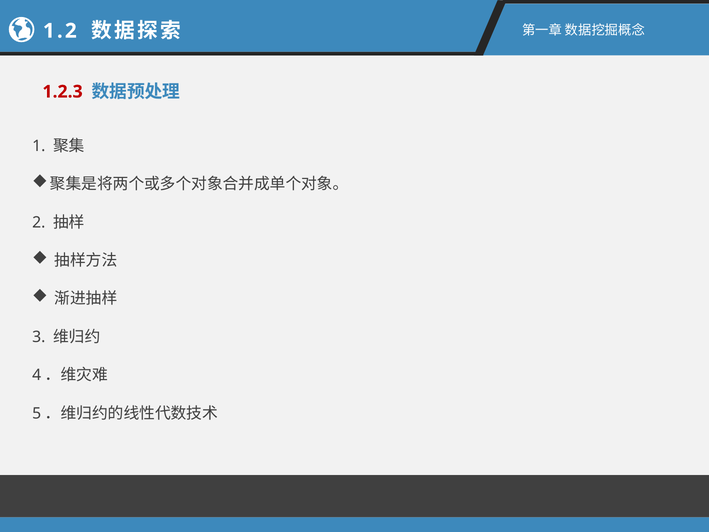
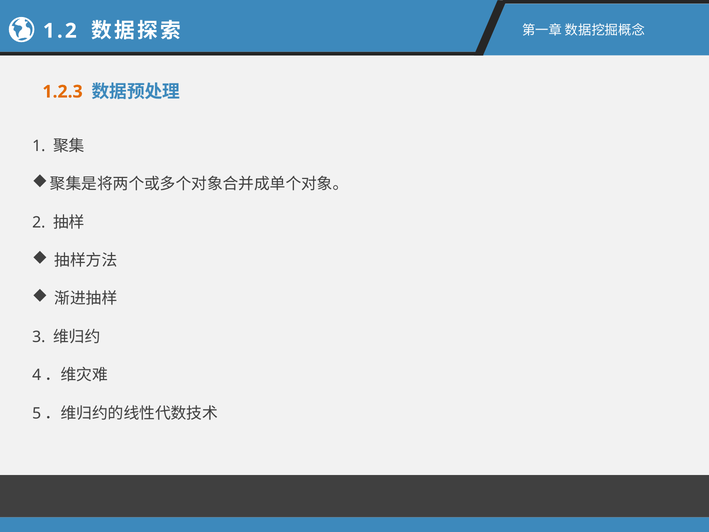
1.2.3 colour: red -> orange
